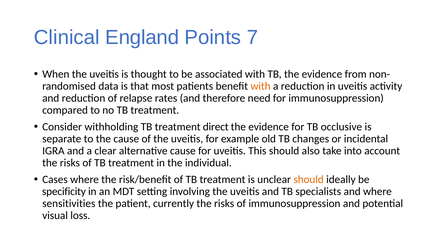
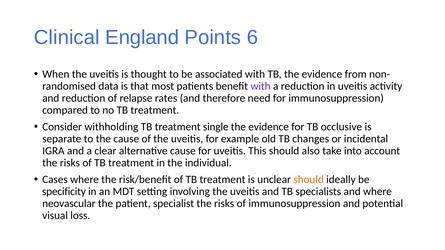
7: 7 -> 6
with at (261, 86) colour: orange -> purple
direct: direct -> single
sensitivities: sensitivities -> neovascular
currently: currently -> specialist
